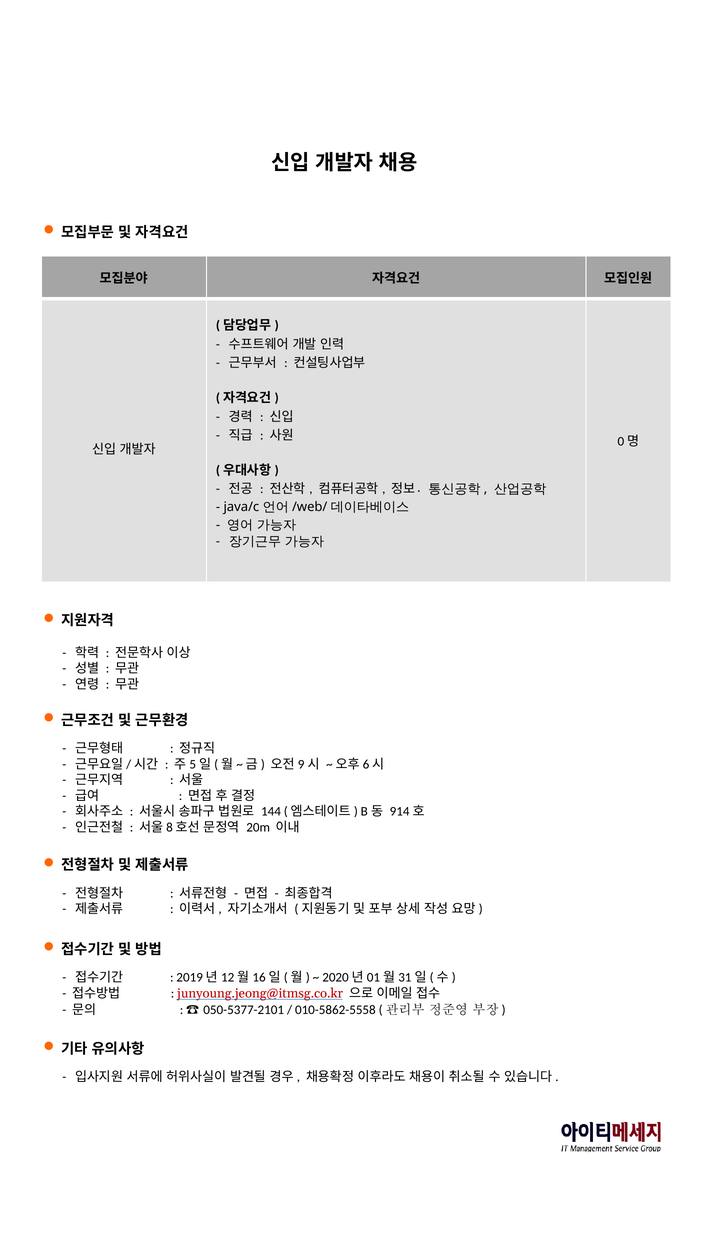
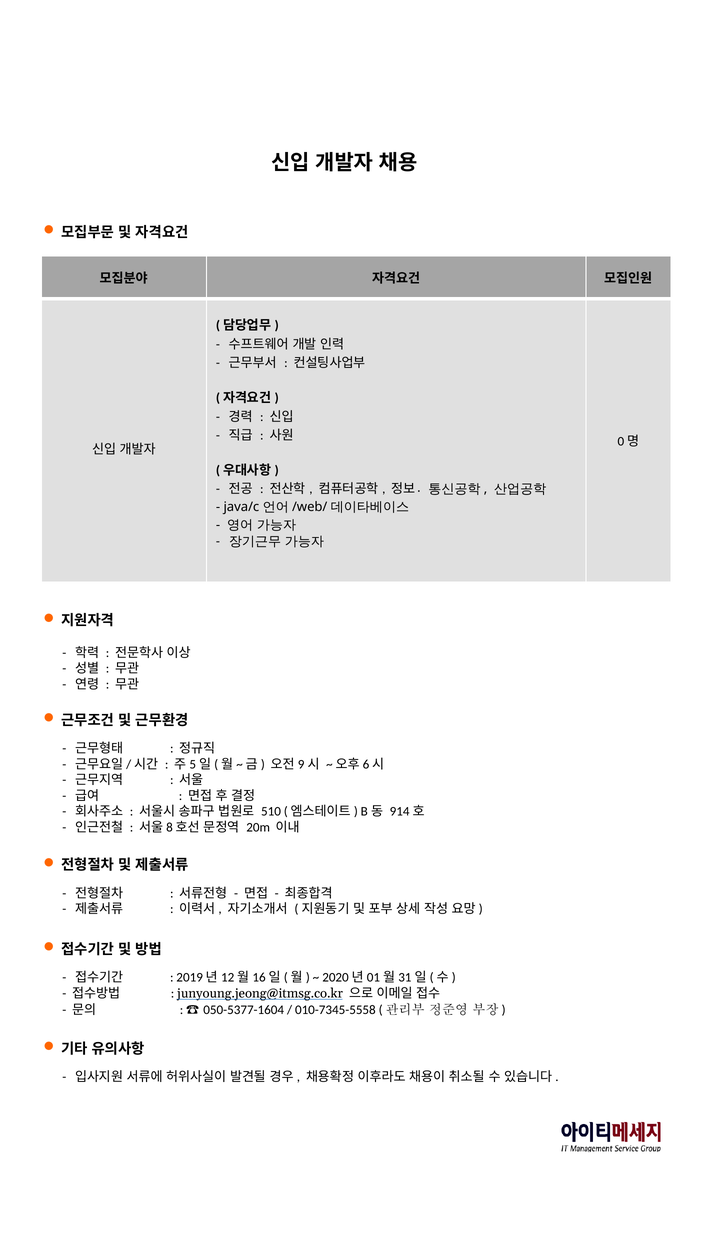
144: 144 -> 510
junyoung.jeong@itmsg.co.kr colour: red -> black
050-5377-2101: 050-5377-2101 -> 050-5377-1604
010-5862-5558: 010-5862-5558 -> 010-7345-5558
